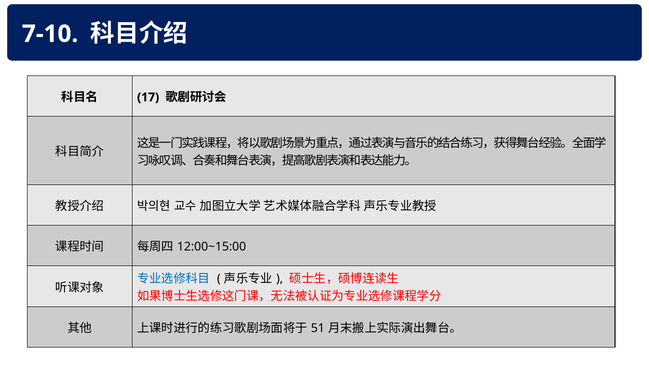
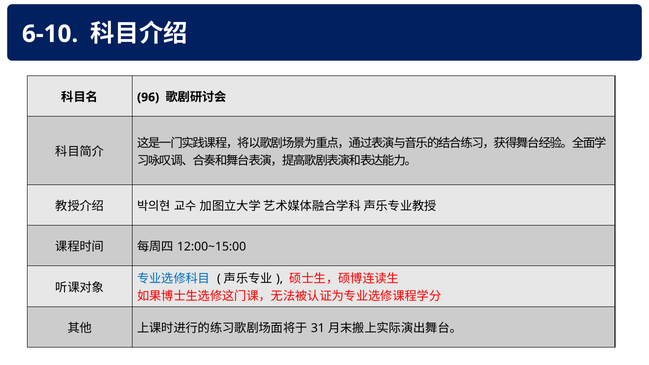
7-10: 7-10 -> 6-10
17: 17 -> 96
51: 51 -> 31
